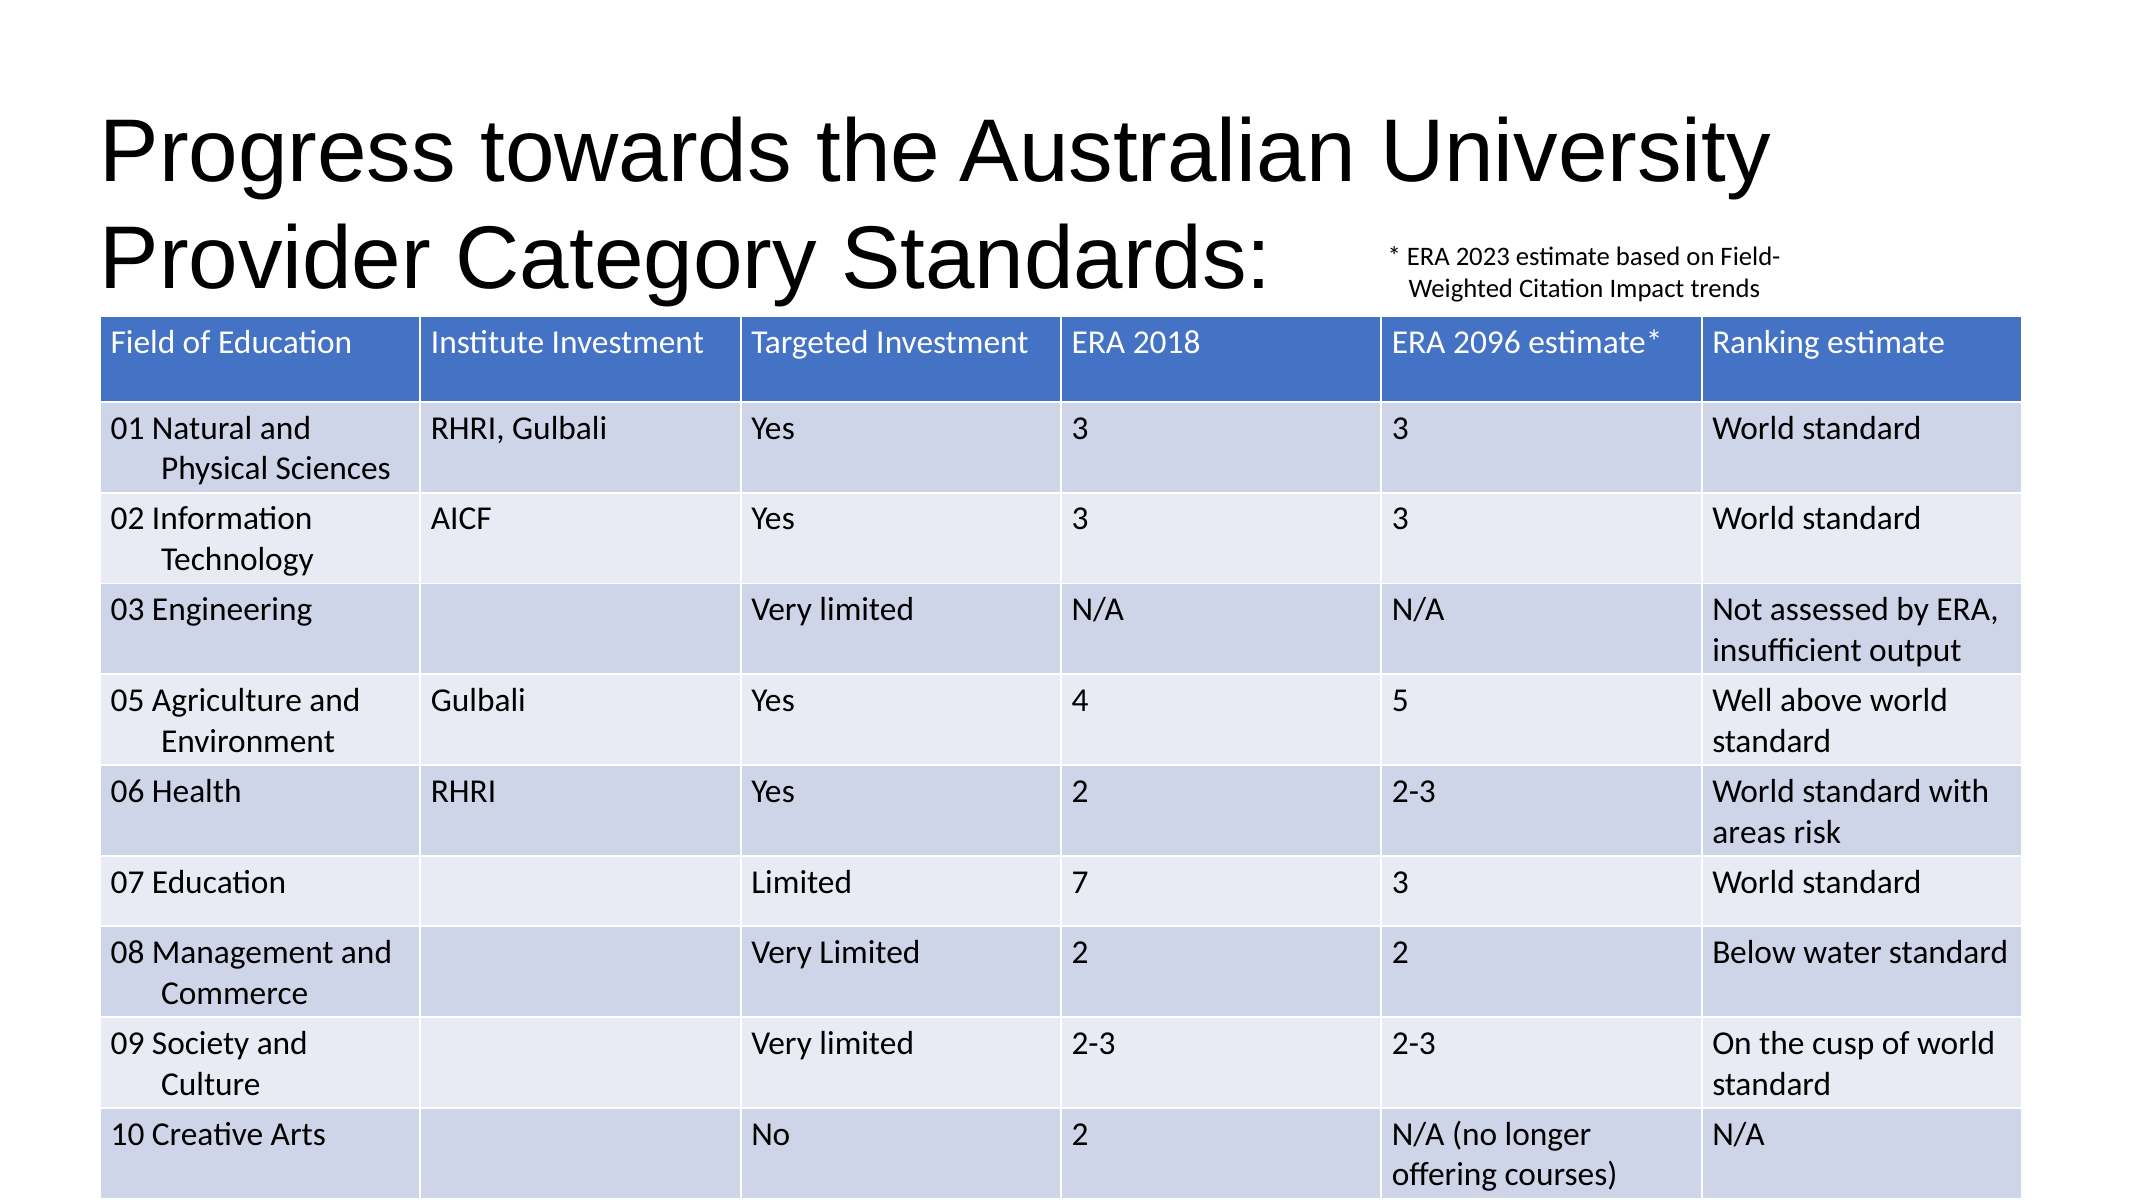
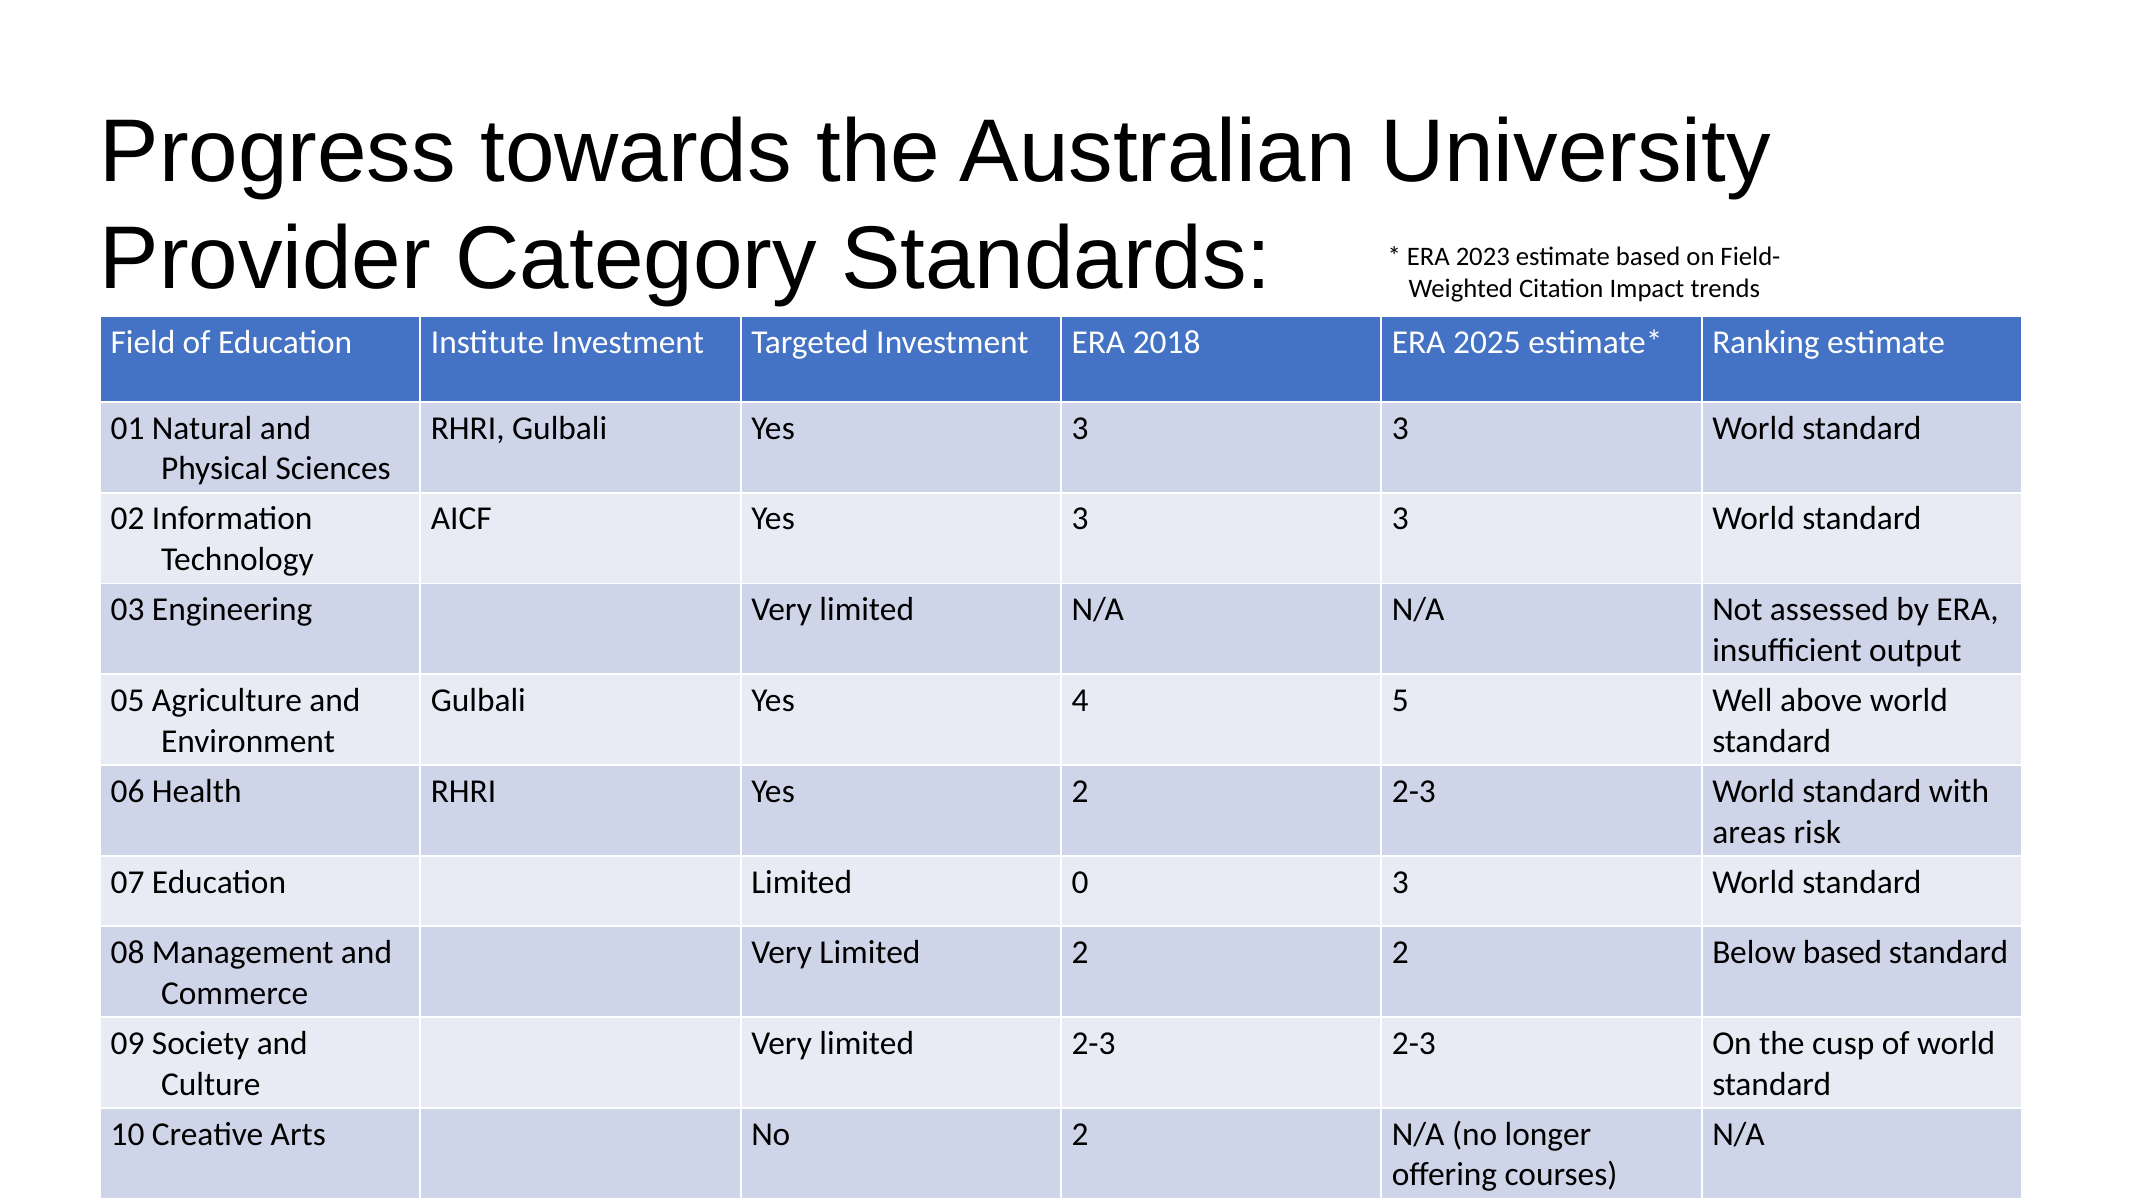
2096: 2096 -> 2025
7: 7 -> 0
Below water: water -> based
